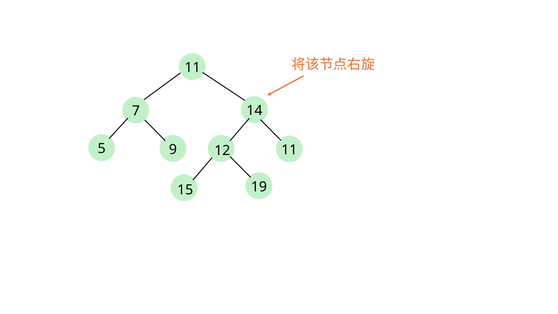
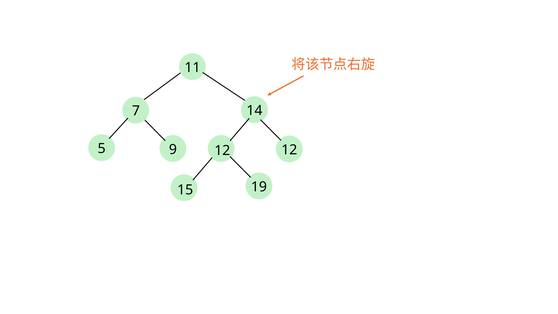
5 11: 11 -> 12
